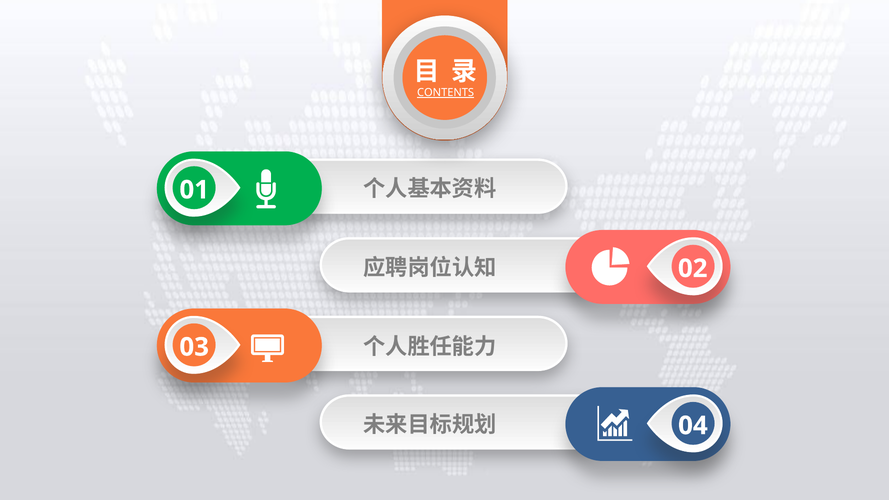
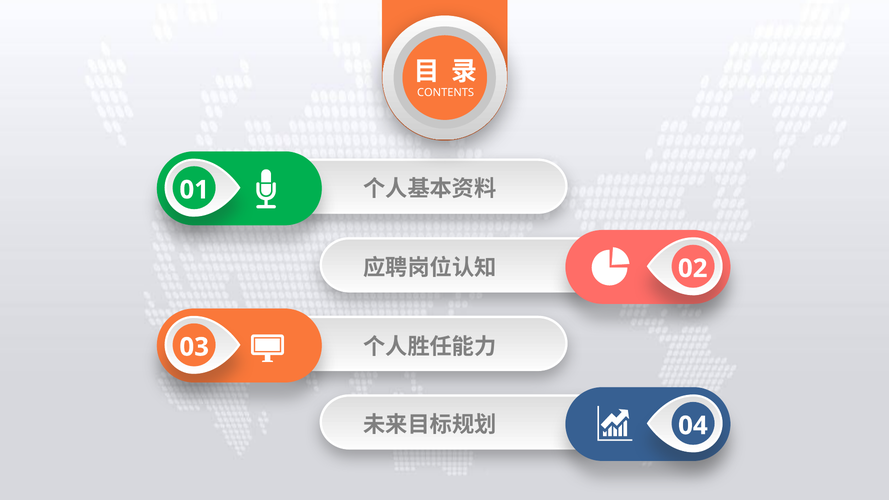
CONTENTS underline: present -> none
